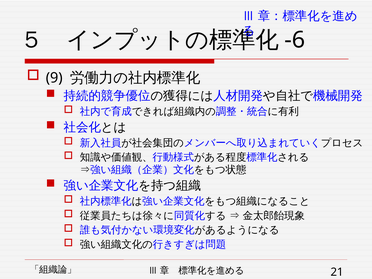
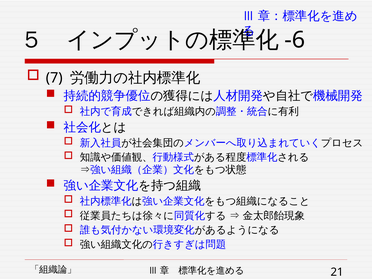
9: 9 -> 7
